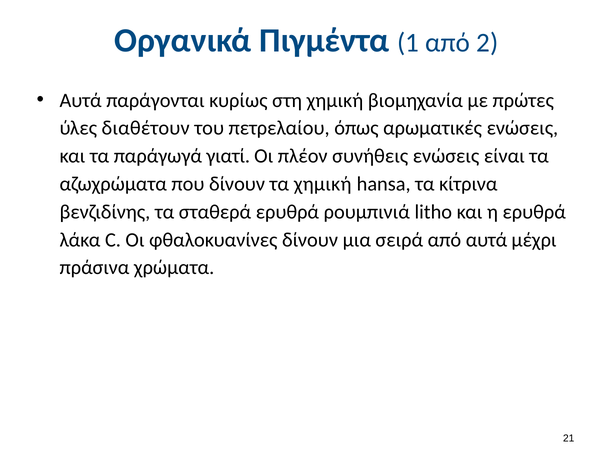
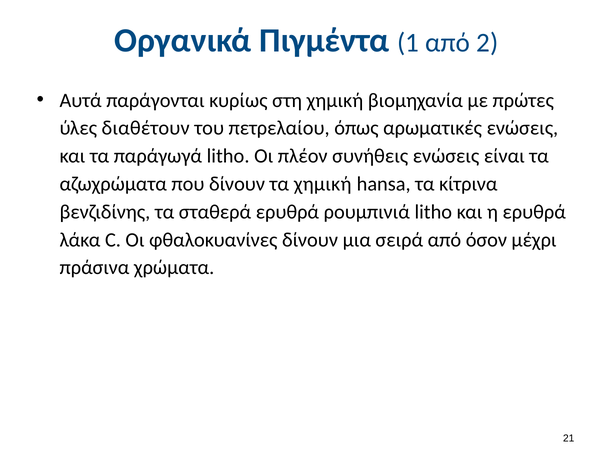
παράγωγά γιατί: γιατί -> litho
από αυτά: αυτά -> όσον
